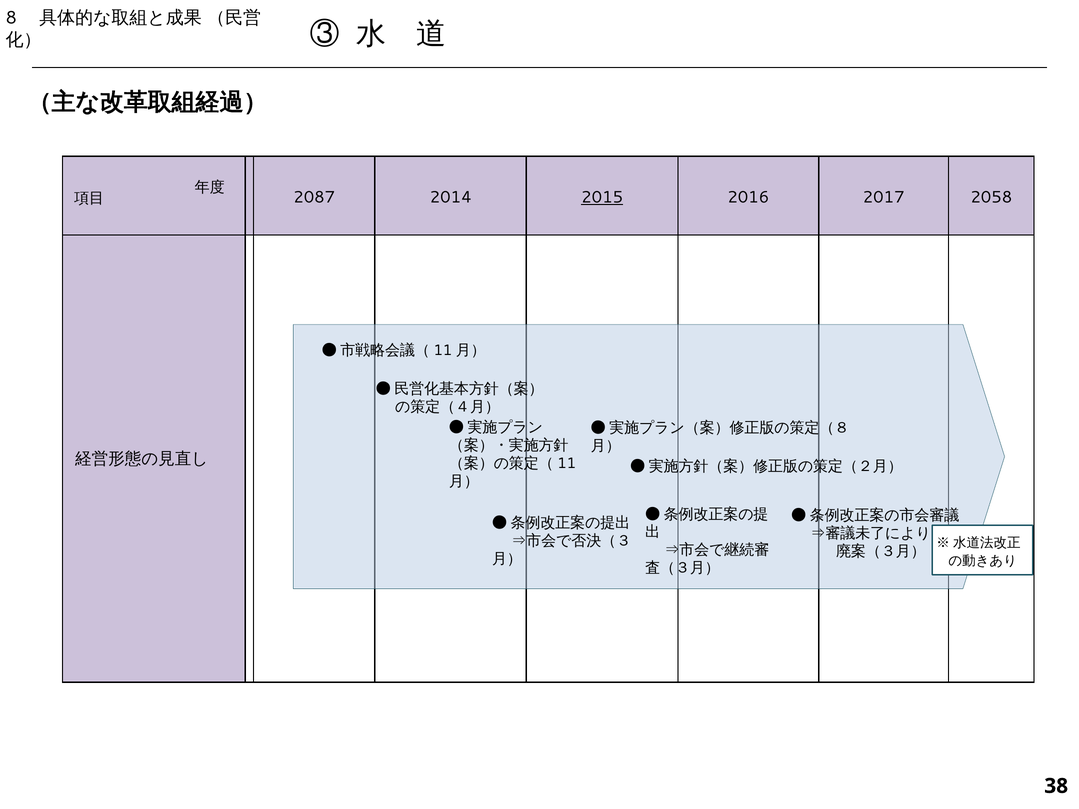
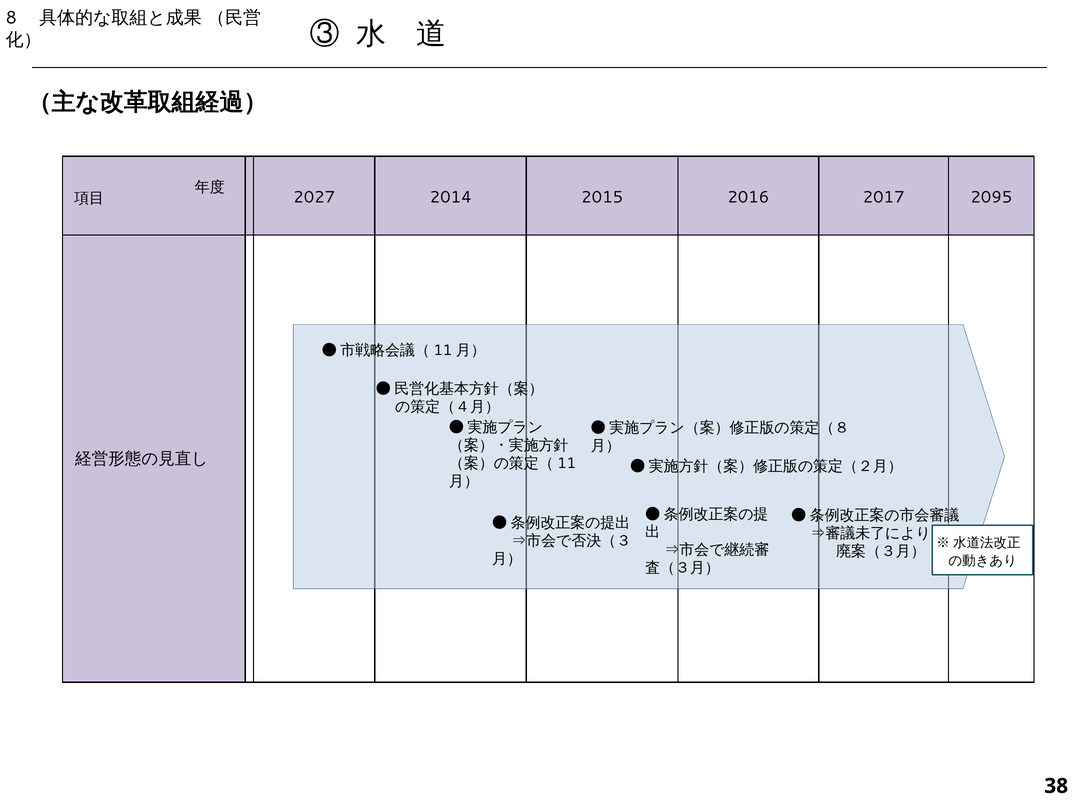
2087: 2087 -> 2027
2015 underline: present -> none
2058: 2058 -> 2095
